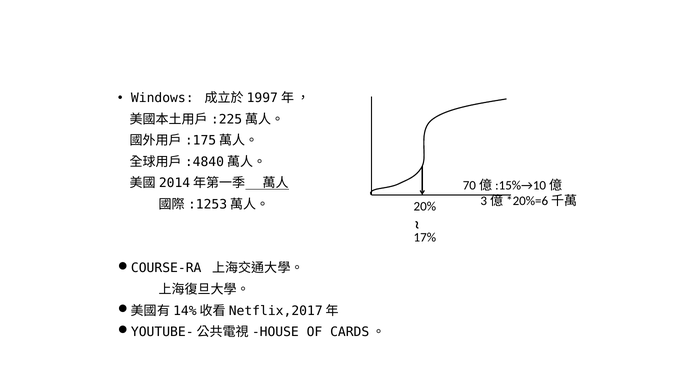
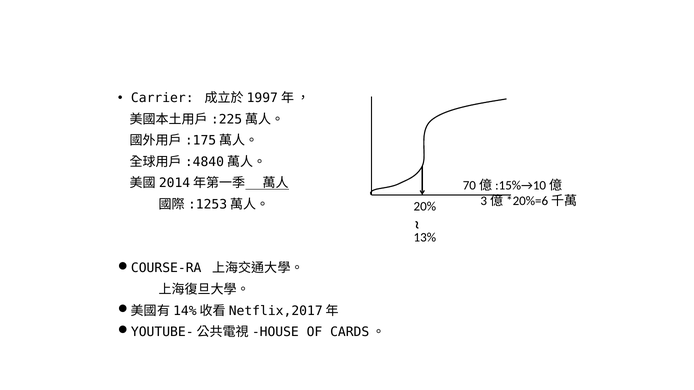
Windows: Windows -> Carrier
17%: 17% -> 13%
